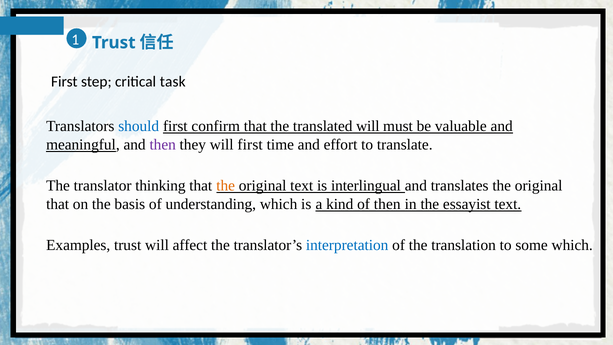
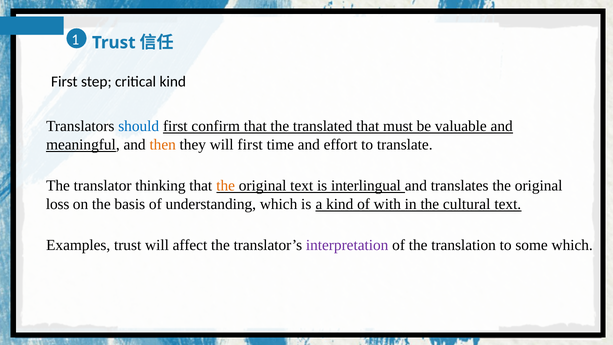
critical task: task -> kind
translated will: will -> that
then at (163, 145) colour: purple -> orange
that at (58, 204): that -> loss
of then: then -> with
essayist: essayist -> cultural
interpretation colour: blue -> purple
